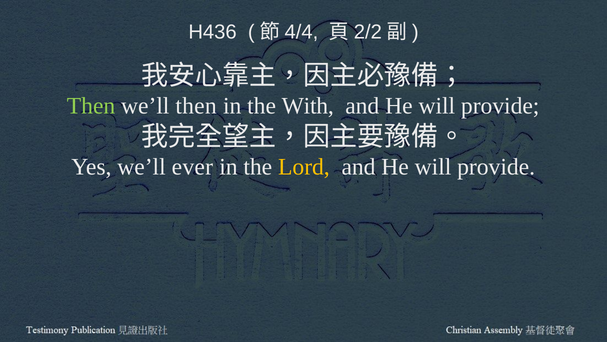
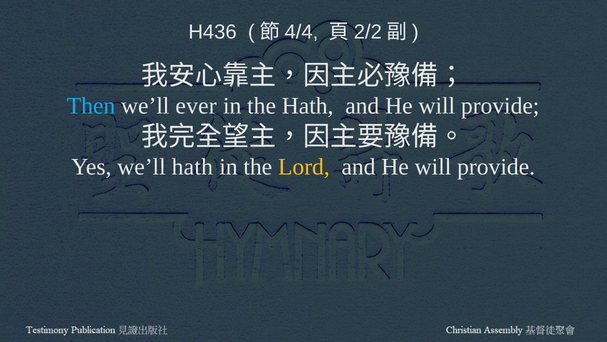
Then at (91, 106) colour: light green -> light blue
we’ll then: then -> ever
the With: With -> Hath
we’ll ever: ever -> hath
